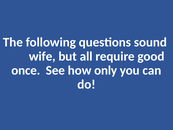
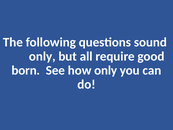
wife at (42, 56): wife -> only
once: once -> born
